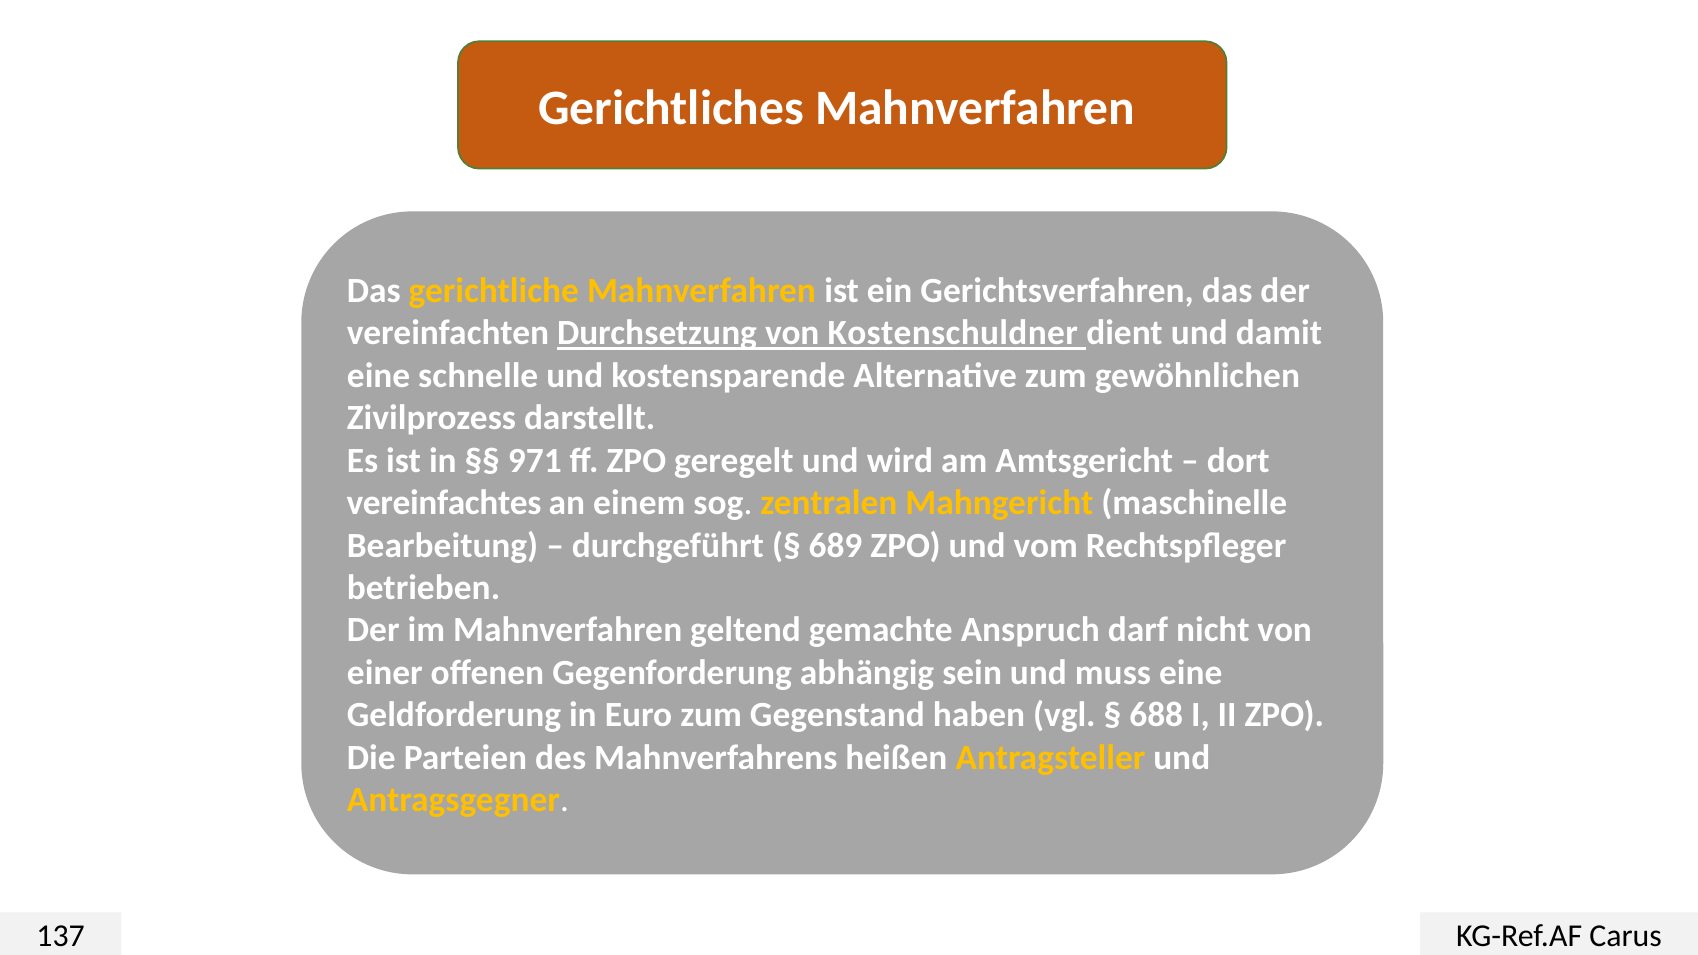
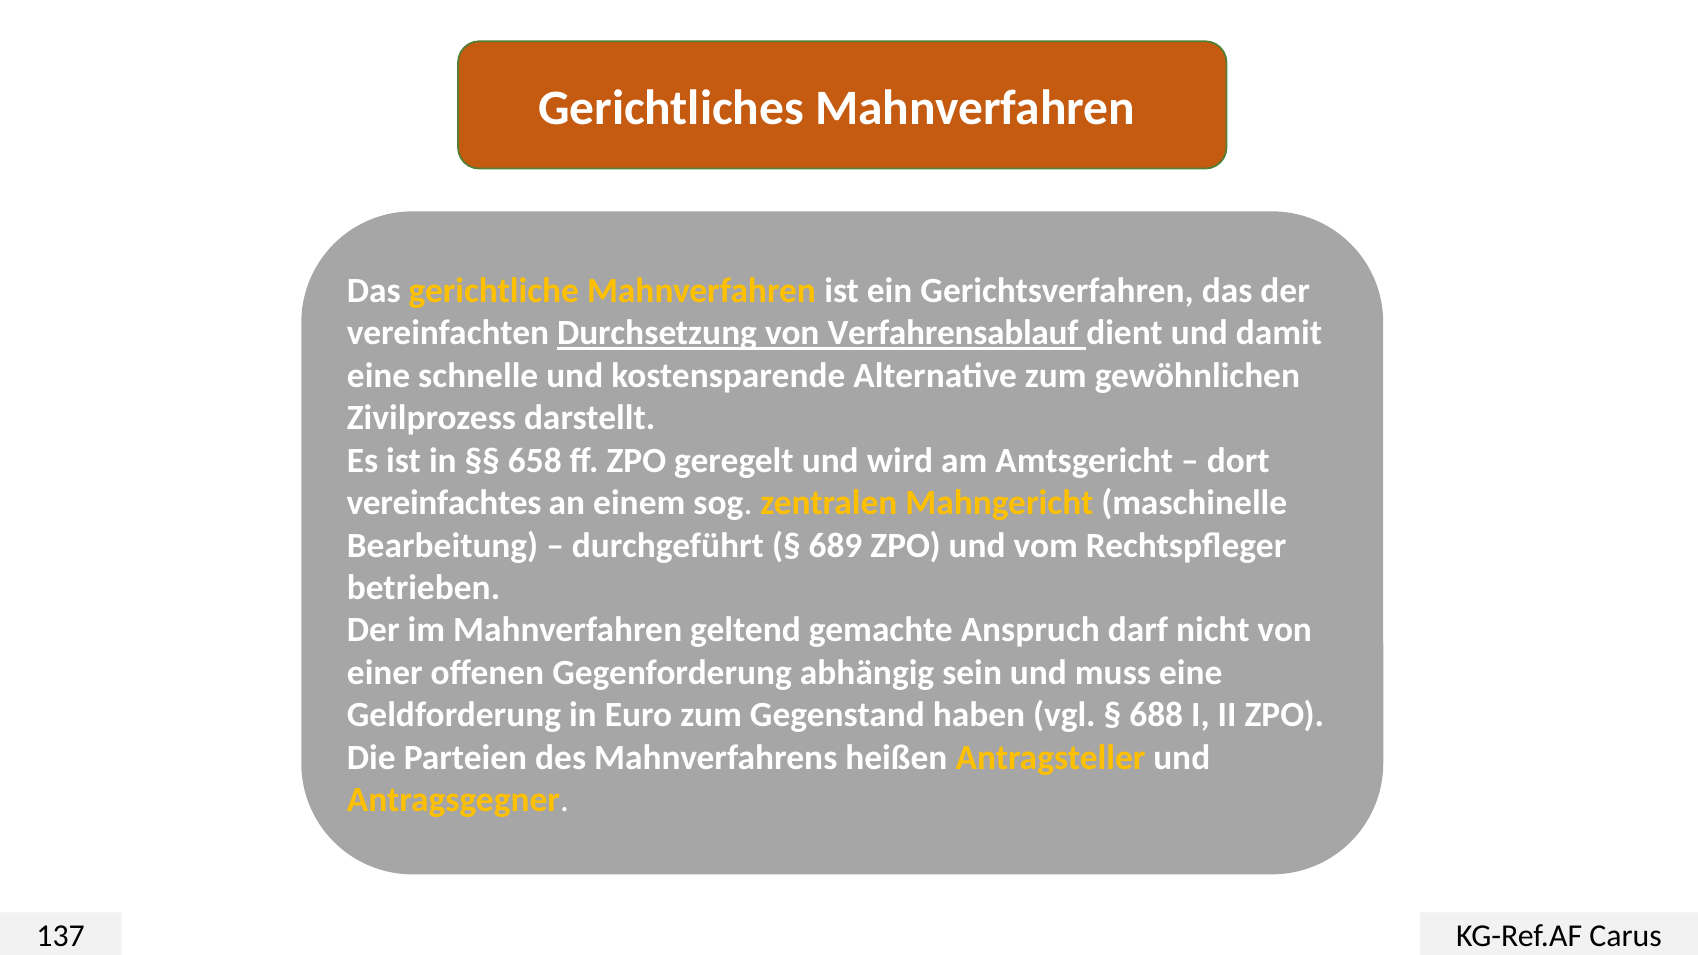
Kostenschuldner: Kostenschuldner -> Verfahrensablauf
971: 971 -> 658
